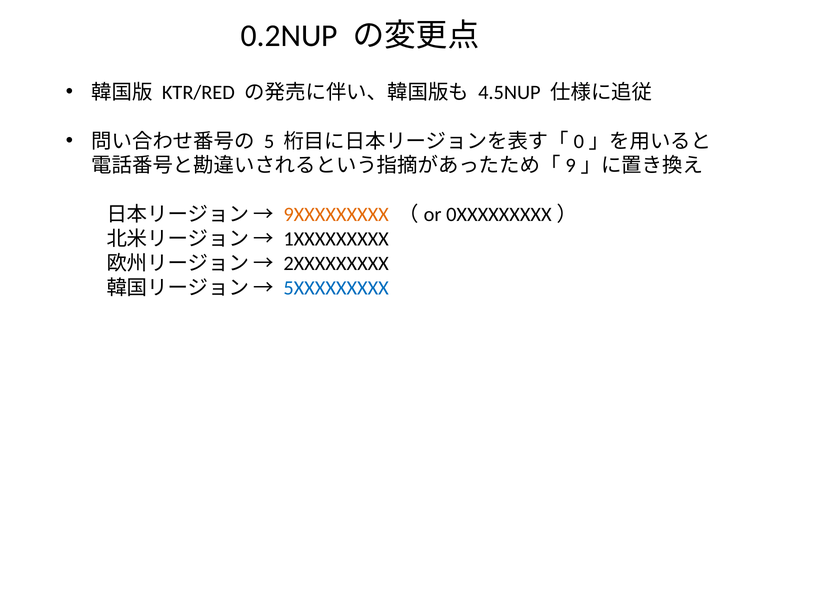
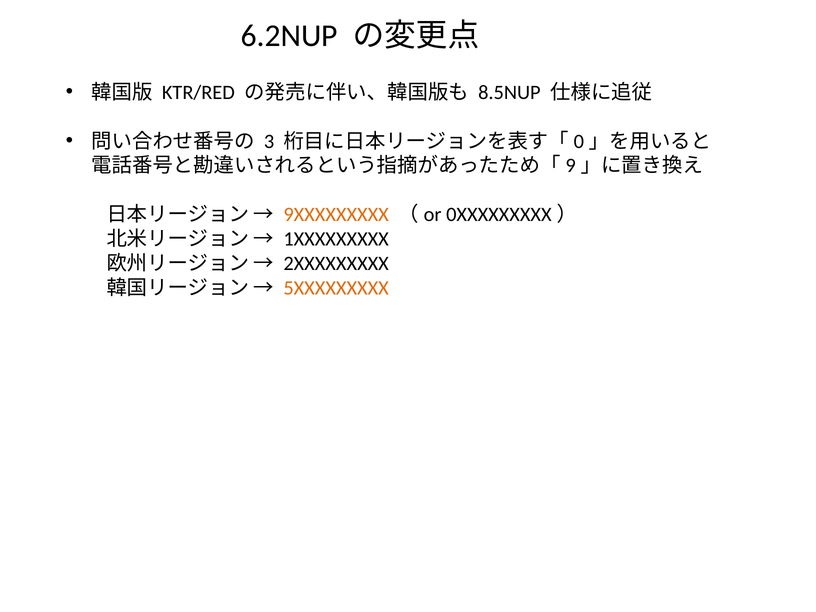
0.2NUP: 0.2NUP -> 6.2NUP
4.5NUP: 4.5NUP -> 8.5NUP
5: 5 -> 3
5XXXXXXXXX colour: blue -> orange
